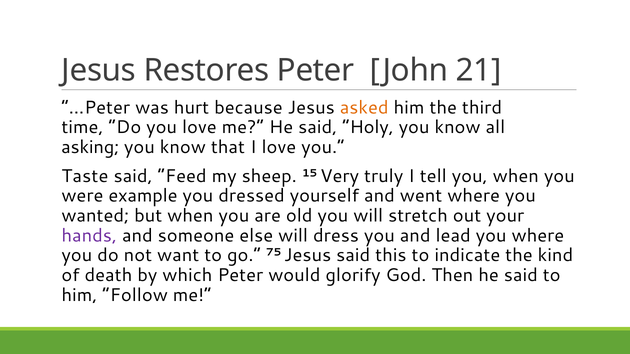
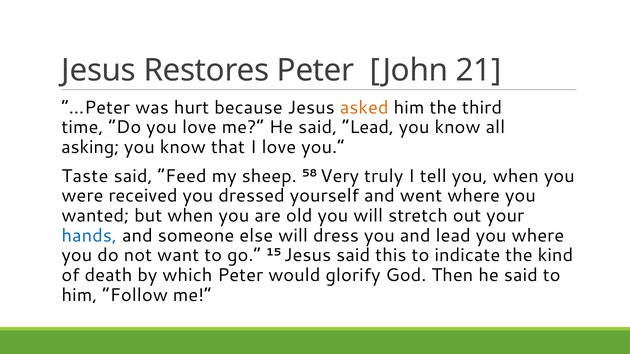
said Holy: Holy -> Lead
15: 15 -> 58
example: example -> received
hands colour: purple -> blue
75: 75 -> 15
